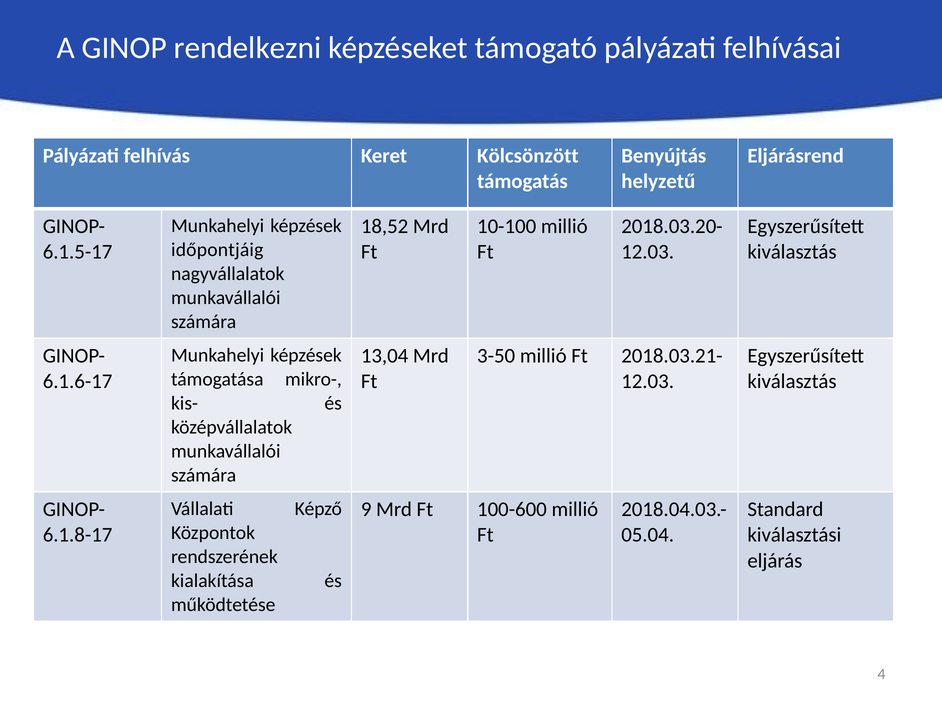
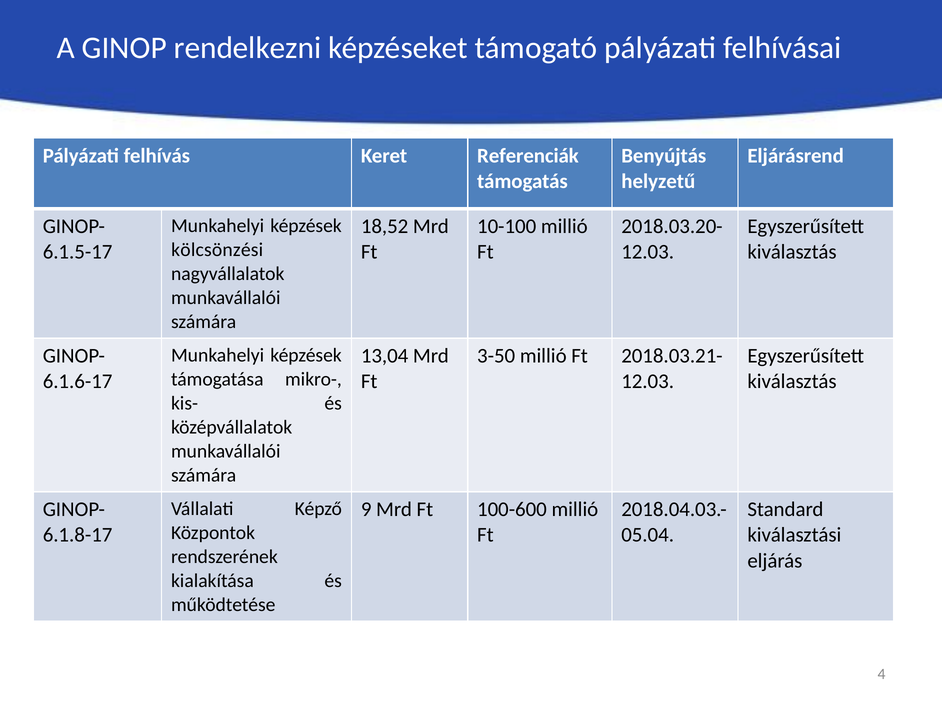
Kölcsönzött: Kölcsönzött -> Referenciák
időpontjáig: időpontjáig -> kölcsönzési
